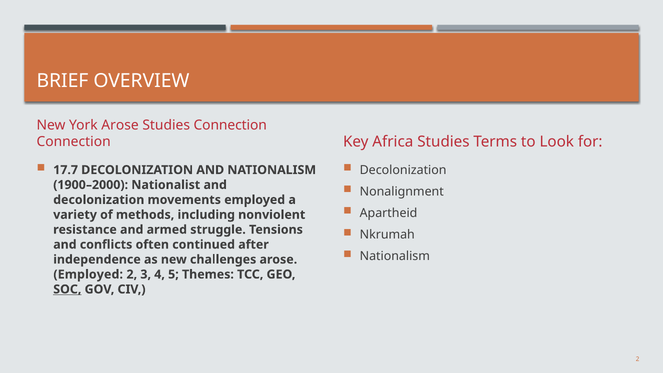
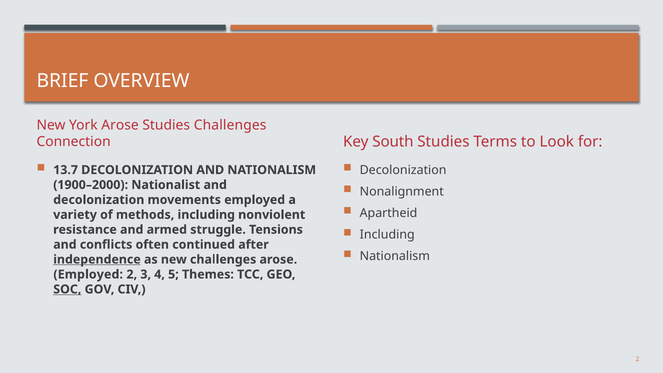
Studies Connection: Connection -> Challenges
Africa: Africa -> South
17.7: 17.7 -> 13.7
Nkrumah at (387, 235): Nkrumah -> Including
independence underline: none -> present
